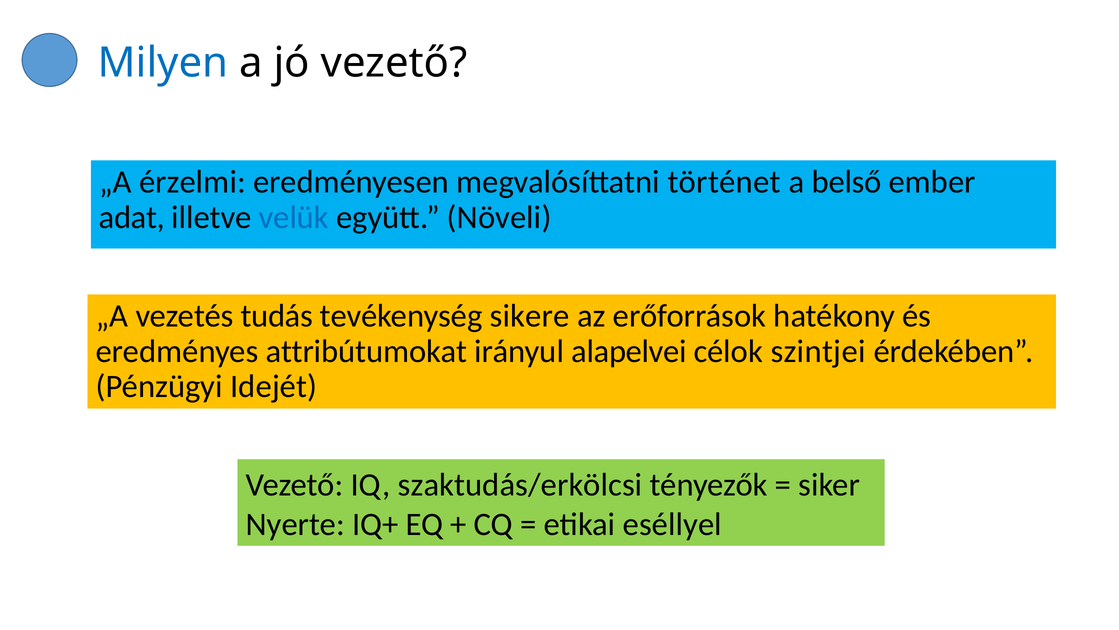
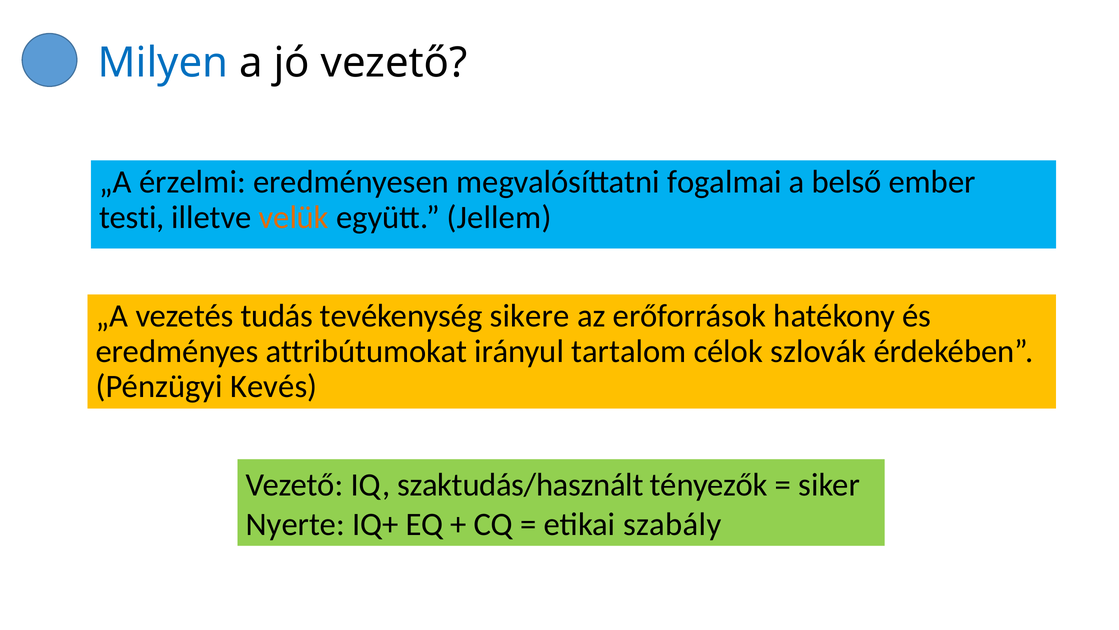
történet: történet -> fogalmai
adat: adat -> testi
velük colour: blue -> orange
Növeli: Növeli -> Jellem
alapelvei: alapelvei -> tartalom
szintjei: szintjei -> szlovák
Idejét: Idejét -> Kevés
szaktudás/erkölcsi: szaktudás/erkölcsi -> szaktudás/használt
eséllyel: eséllyel -> szabály
